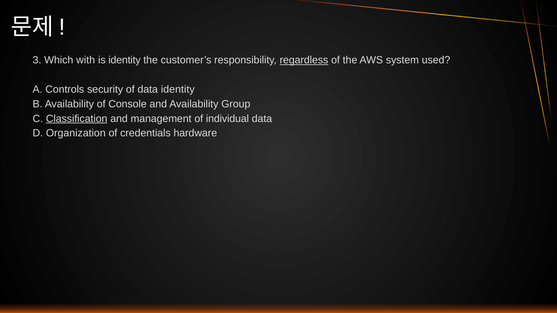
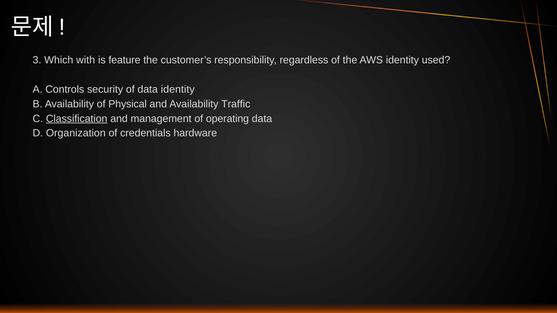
is identity: identity -> feature
regardless underline: present -> none
AWS system: system -> identity
Console: Console -> Physical
Group: Group -> Traffic
individual: individual -> operating
